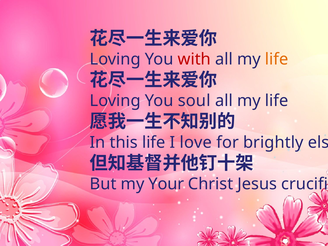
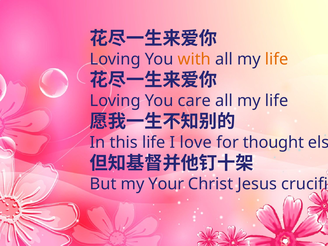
with colour: red -> orange
soul: soul -> care
brightly: brightly -> thought
